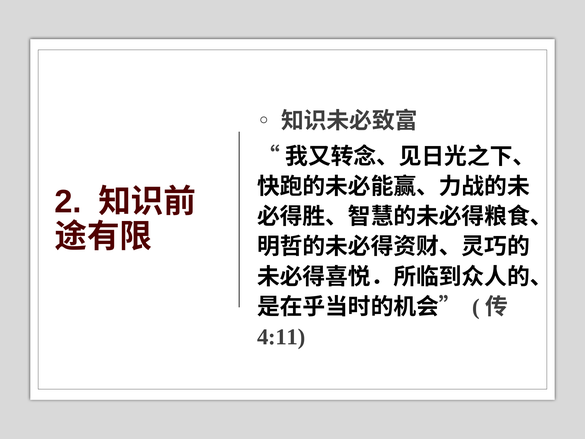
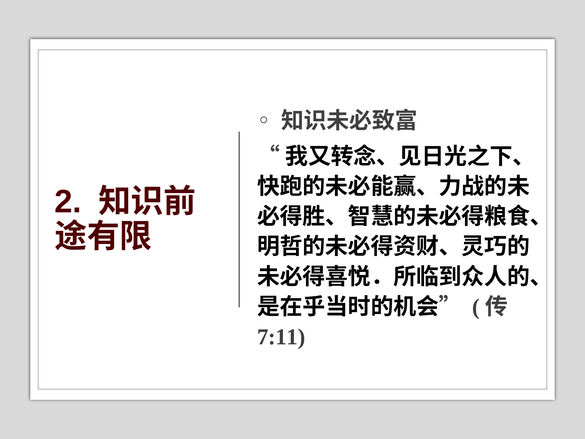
4:11: 4:11 -> 7:11
